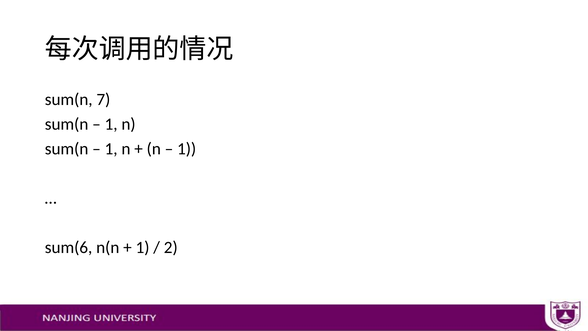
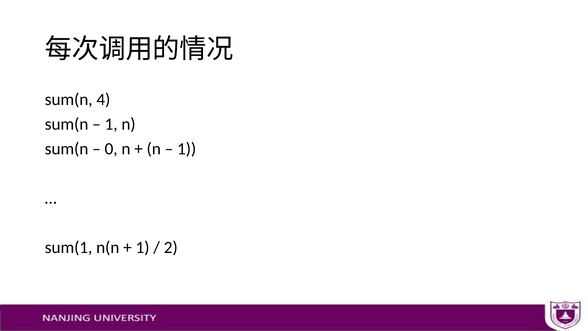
7: 7 -> 4
1 at (111, 149): 1 -> 0
sum(6: sum(6 -> sum(1
